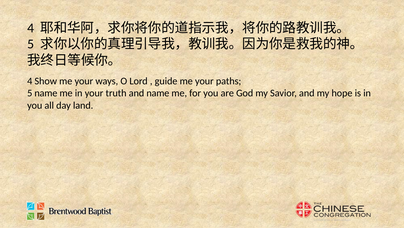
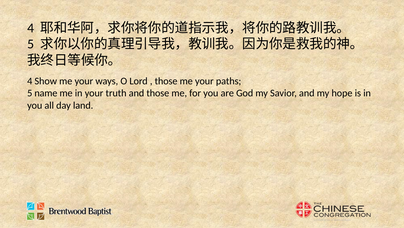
guide at (166, 81): guide -> those
and name: name -> those
